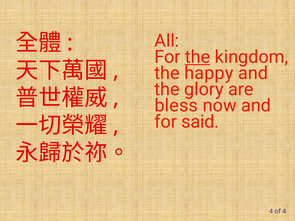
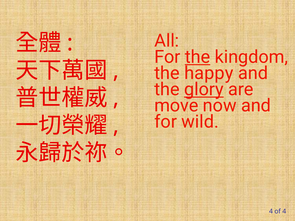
glory underline: none -> present
bless: bless -> move
said: said -> wild
